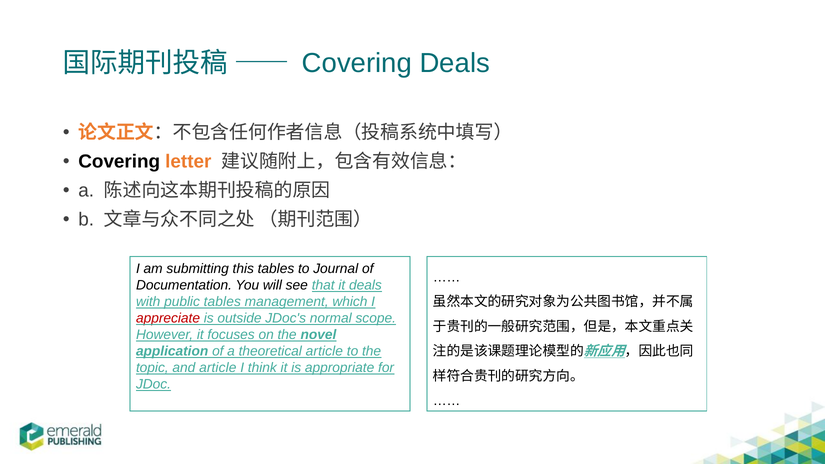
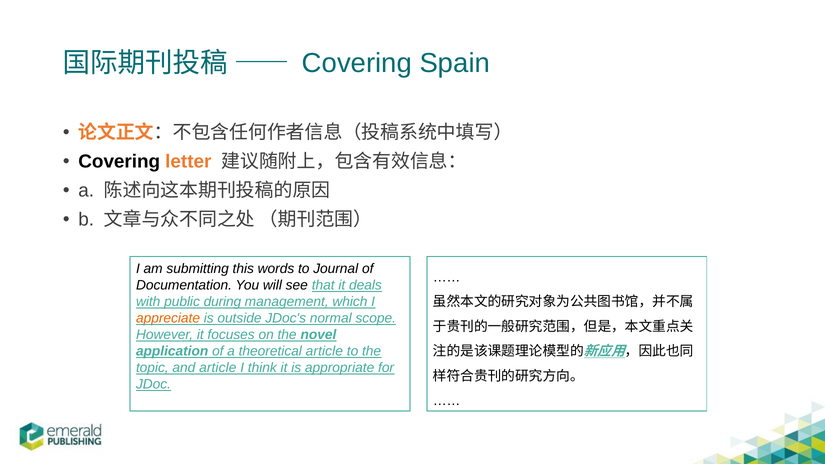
Covering Deals: Deals -> Spain
this tables: tables -> words
public tables: tables -> during
appreciate colour: red -> orange
